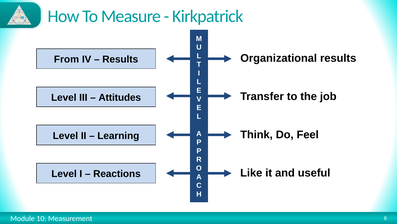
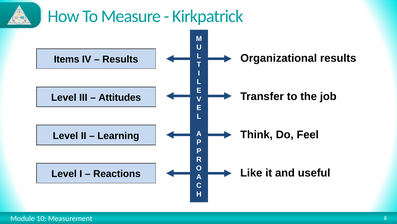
From: From -> Items
